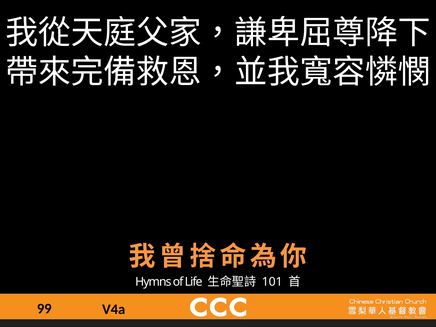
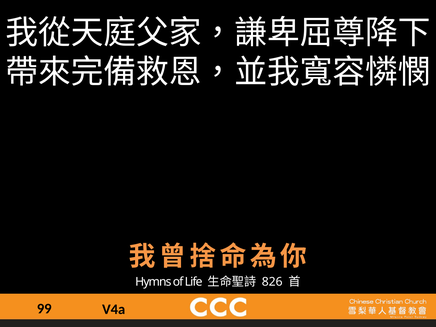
101: 101 -> 826
